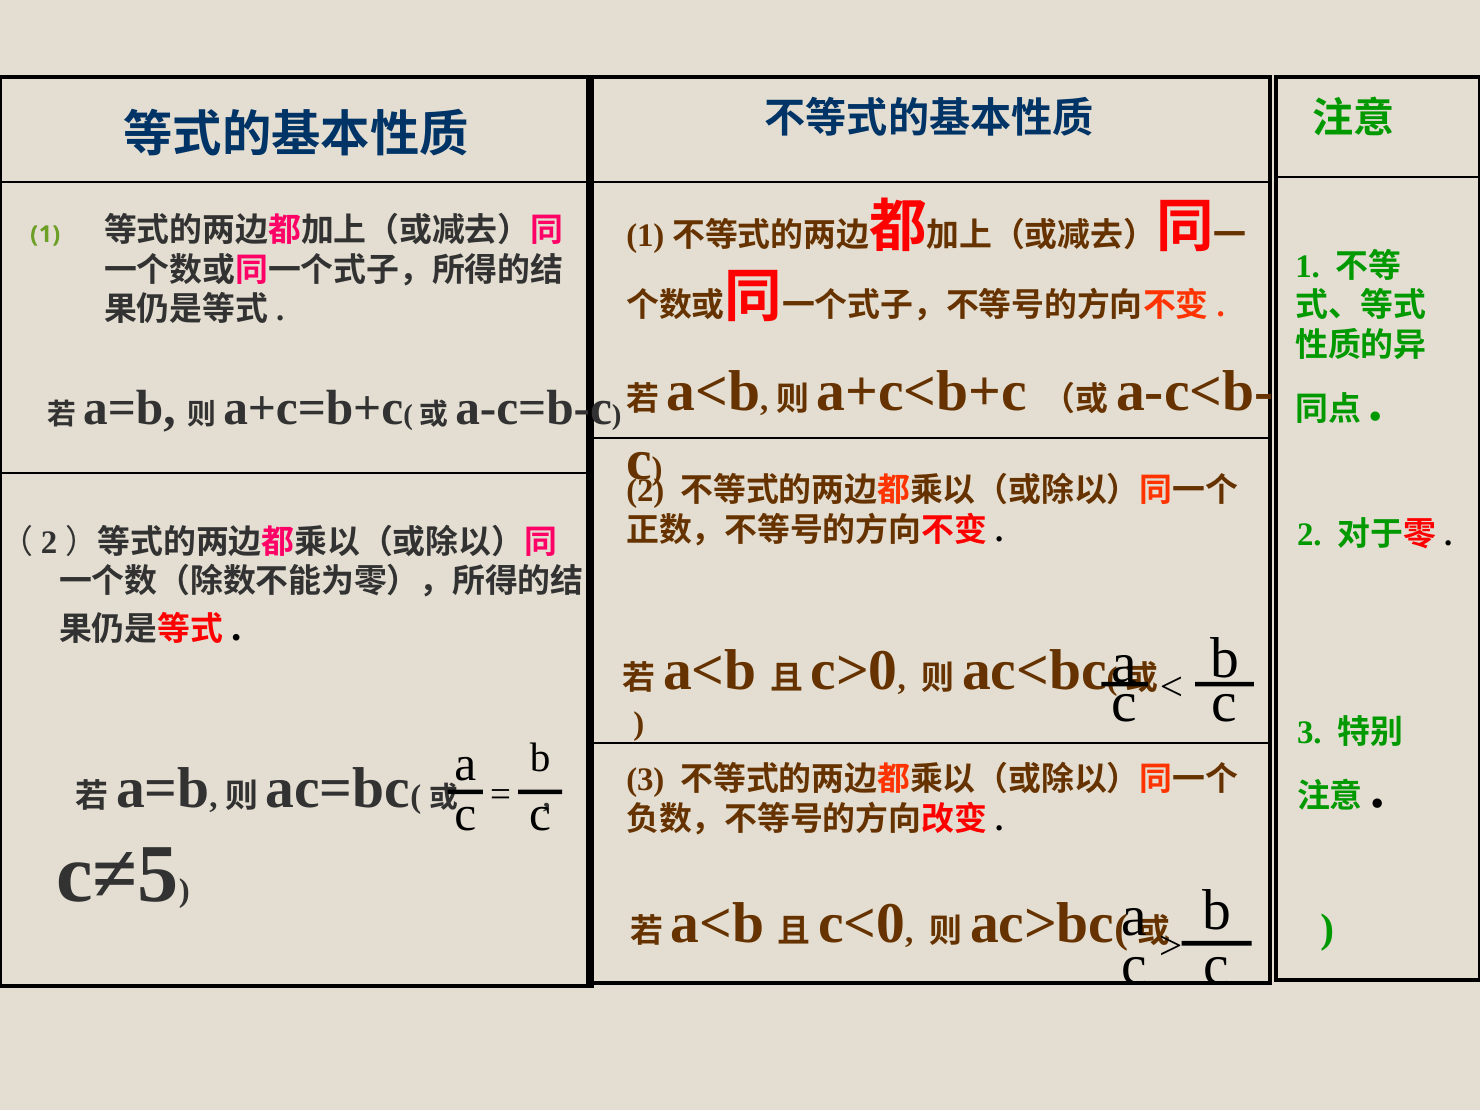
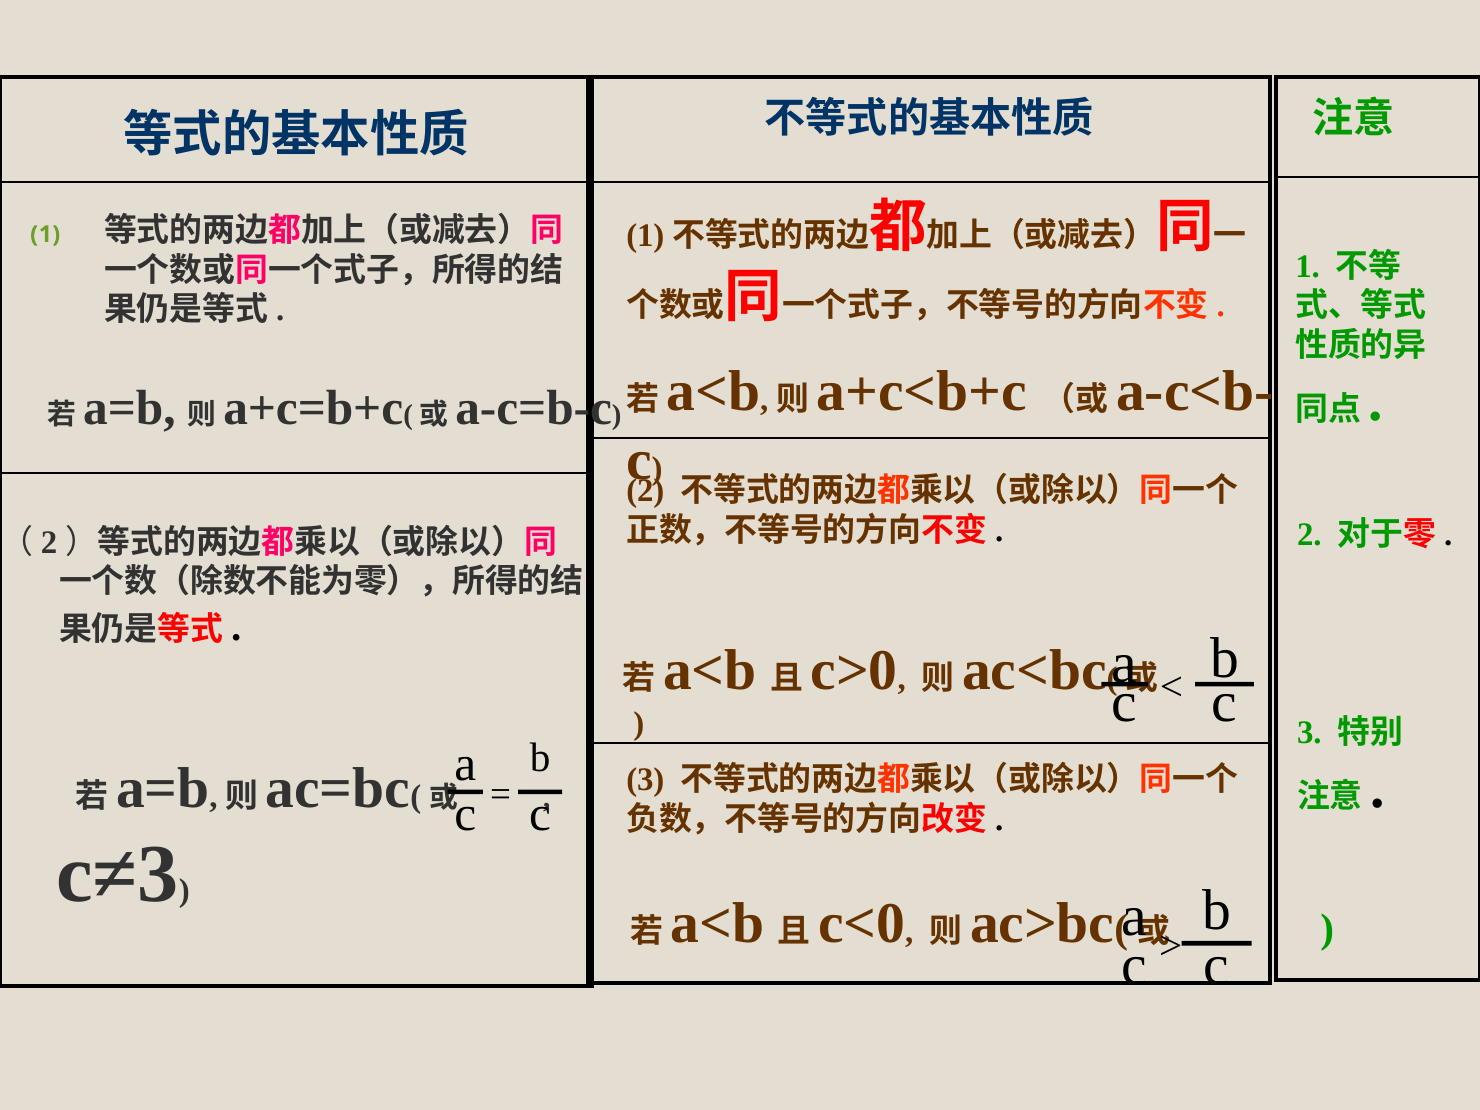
c≠5: c≠5 -> c≠3
